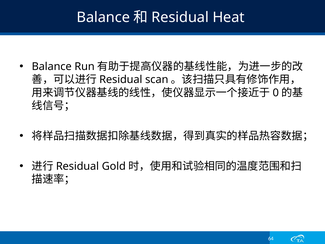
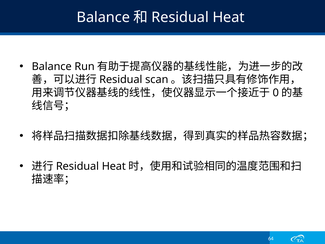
Gold at (114, 166): Gold -> Heat
